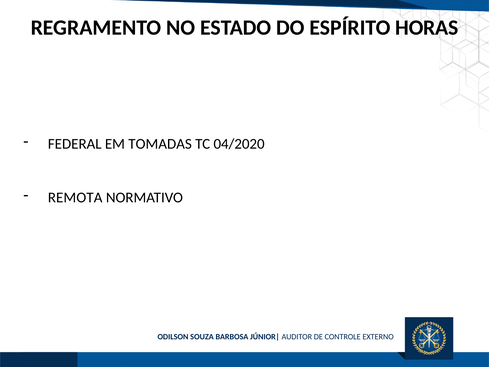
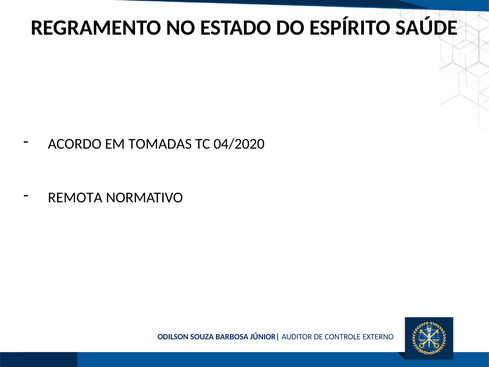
HORAS: HORAS -> SAÚDE
FEDERAL: FEDERAL -> ACORDO
